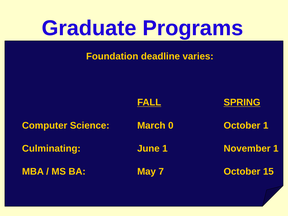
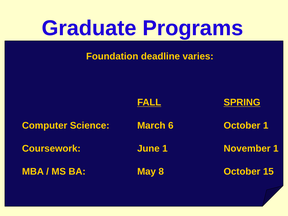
0: 0 -> 6
Culminating: Culminating -> Coursework
7: 7 -> 8
